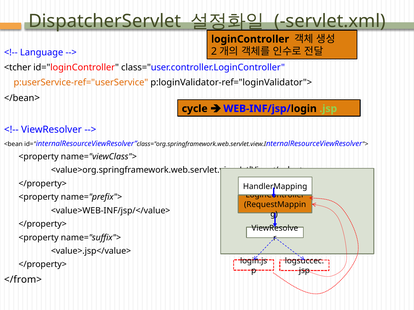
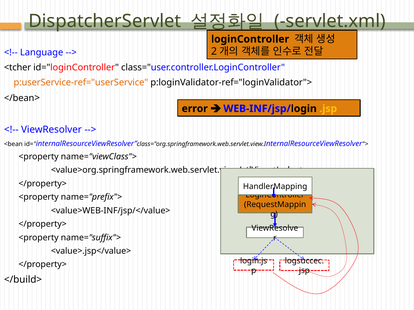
cycle: cycle -> error
.jsp colour: light green -> yellow
</from>: </from> -> </build>
